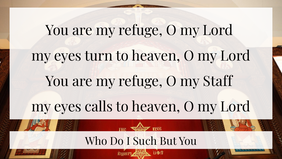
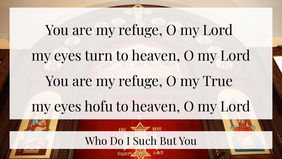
Staff: Staff -> True
calls: calls -> hofu
